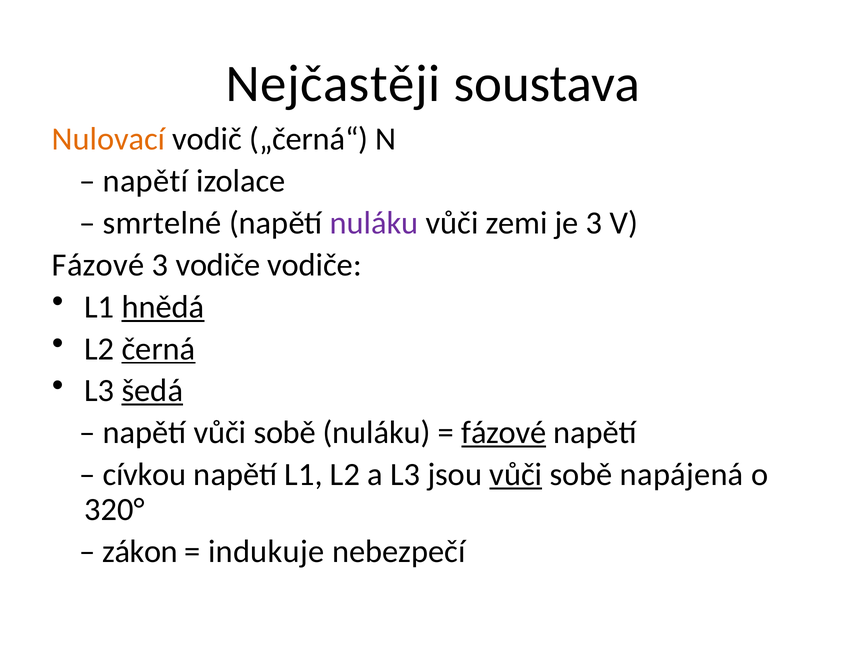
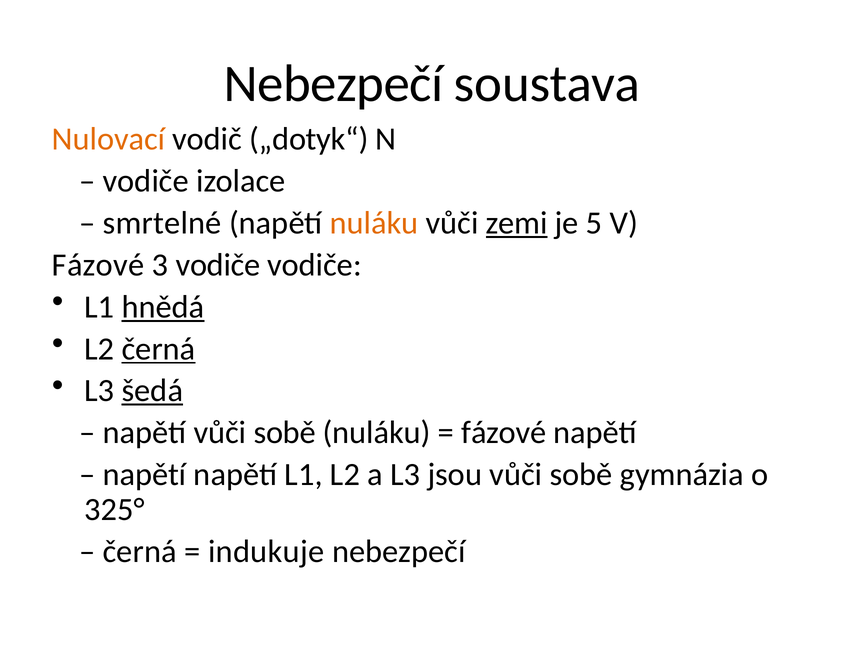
Nejčastěji at (333, 84): Nejčastěji -> Nebezpečí
„černá“: „černá“ -> „dotyk“
napětí at (146, 181): napětí -> vodiče
nuláku at (374, 223) colour: purple -> orange
zemi underline: none -> present
je 3: 3 -> 5
fázové at (504, 433) underline: present -> none
cívkou at (144, 475): cívkou -> napětí
vůči at (516, 475) underline: present -> none
napájená: napájená -> gymnázia
320°: 320° -> 325°
zákon at (140, 552): zákon -> černá
